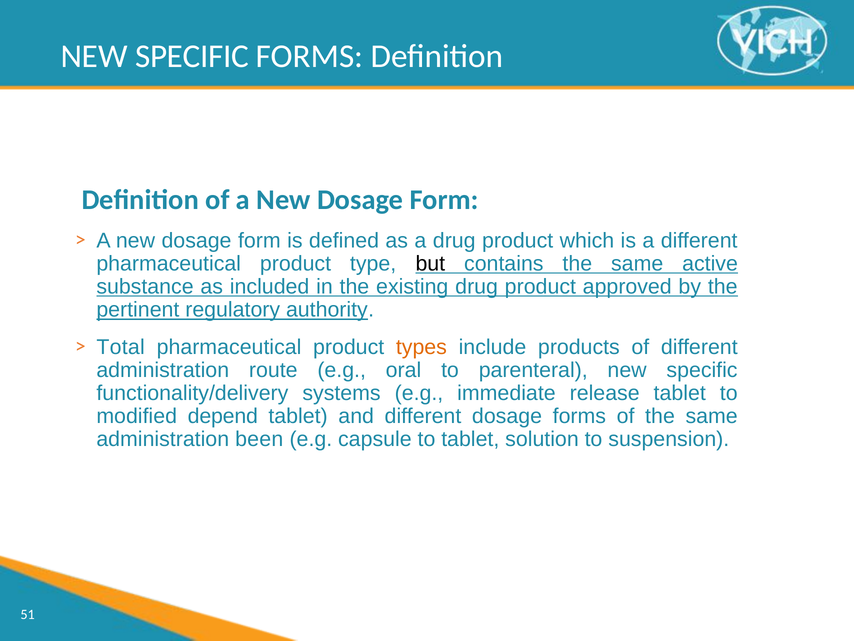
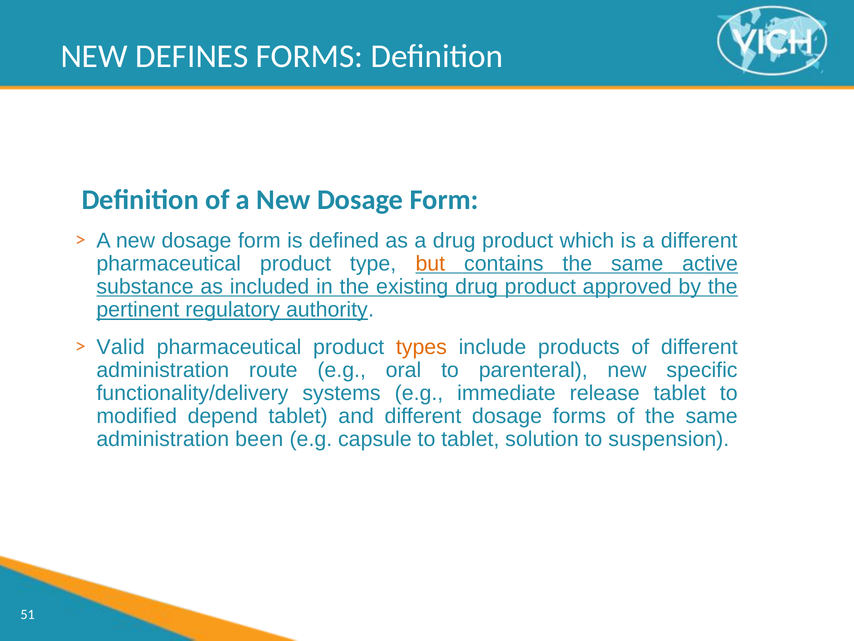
SPECIFIC at (192, 56): SPECIFIC -> DEFINES
but colour: black -> orange
Total: Total -> Valid
